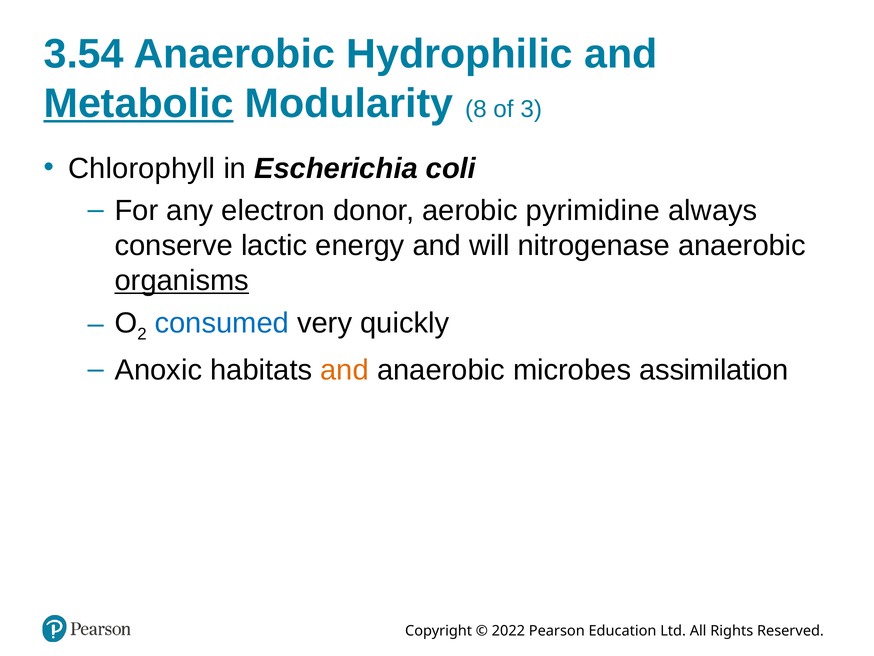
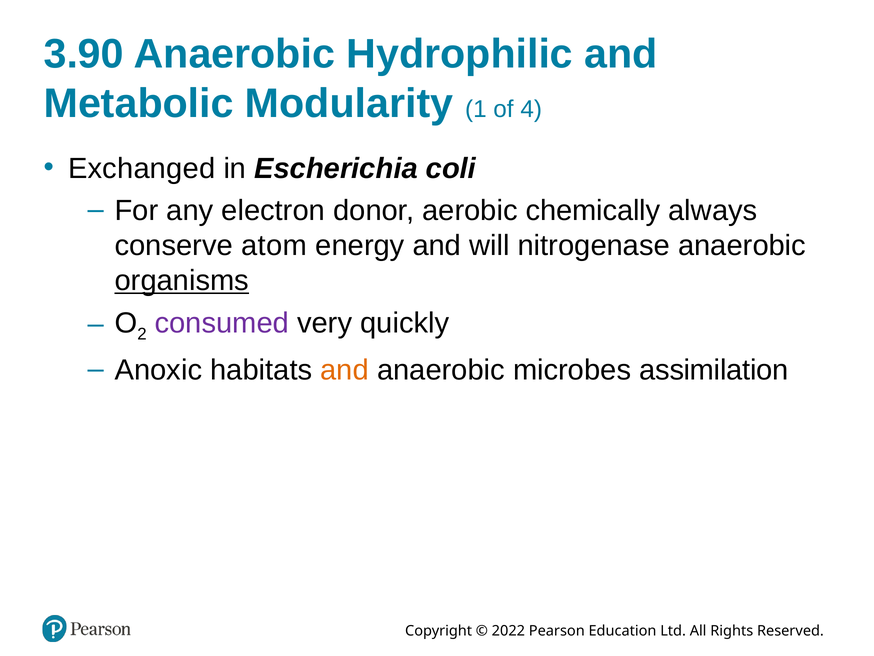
3.54: 3.54 -> 3.90
Metabolic underline: present -> none
8: 8 -> 1
3: 3 -> 4
Chlorophyll: Chlorophyll -> Exchanged
pyrimidine: pyrimidine -> chemically
lactic: lactic -> atom
consumed colour: blue -> purple
